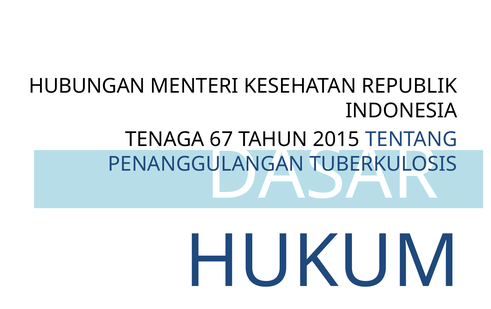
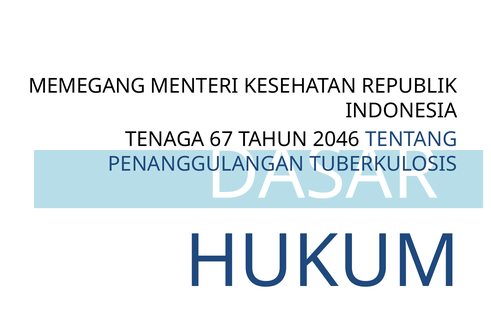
HUBUNGAN: HUBUNGAN -> MEMEGANG
2015: 2015 -> 2046
